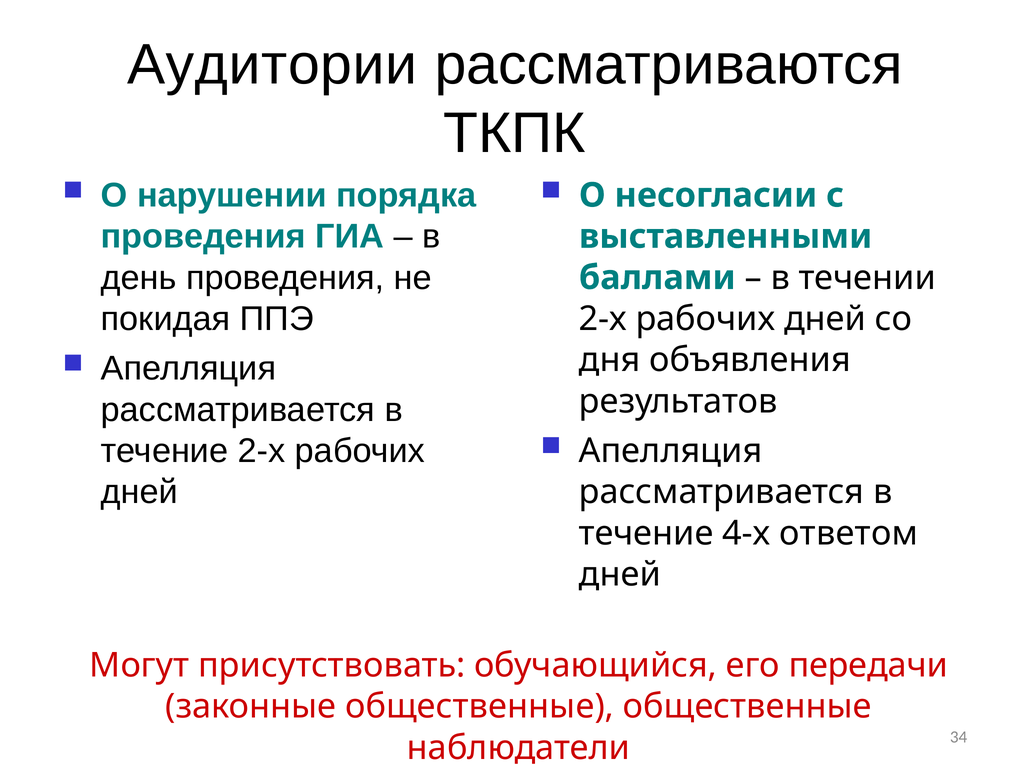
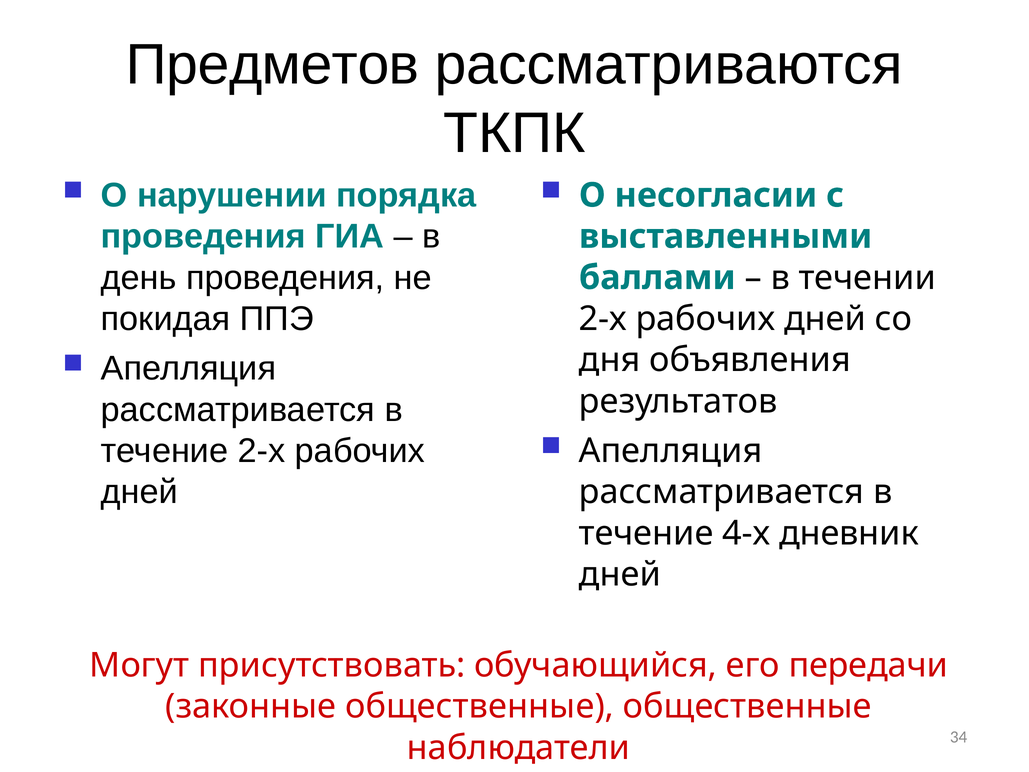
Аудитории: Аудитории -> Предметов
ответом: ответом -> дневник
